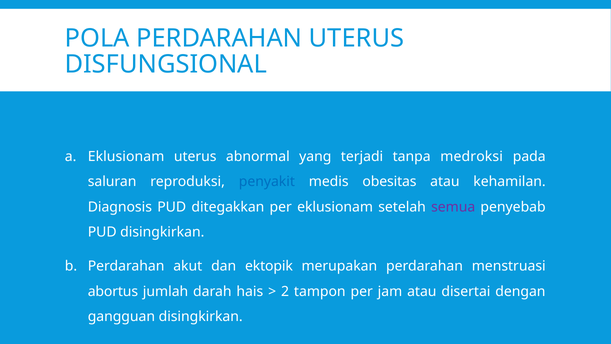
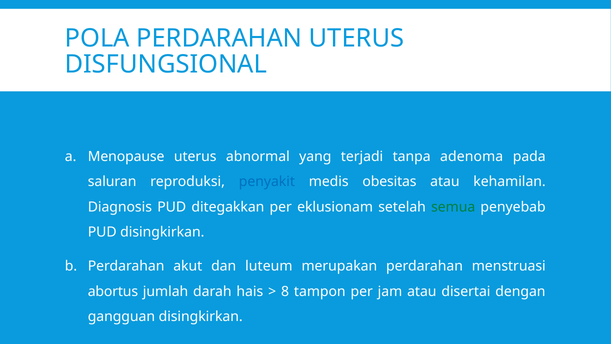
Eklusionam at (126, 156): Eklusionam -> Menopause
medroksi: medroksi -> adenoma
semua colour: purple -> green
ektopik: ektopik -> luteum
2: 2 -> 8
